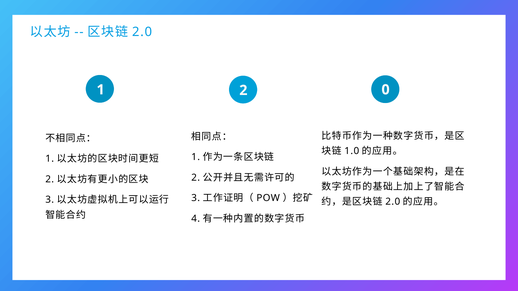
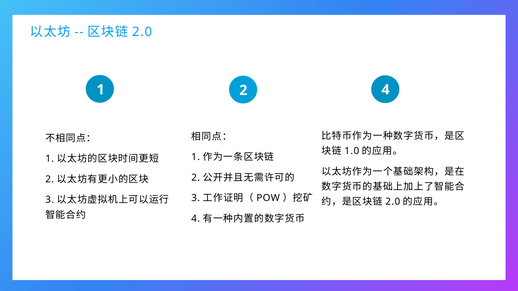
2 0: 0 -> 4
